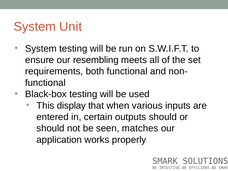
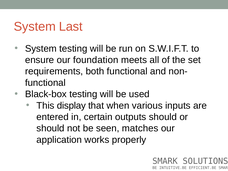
Unit: Unit -> Last
resembling: resembling -> foundation
